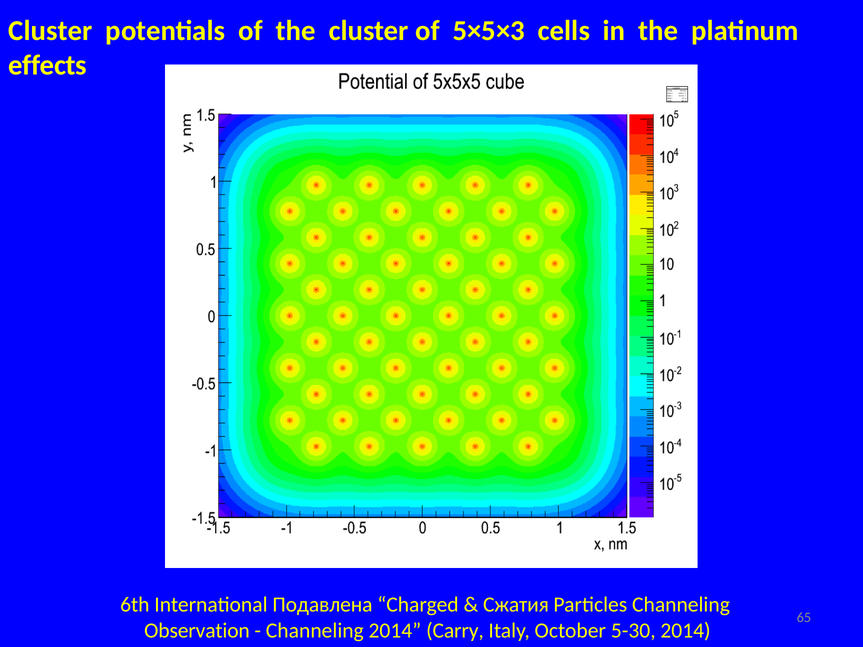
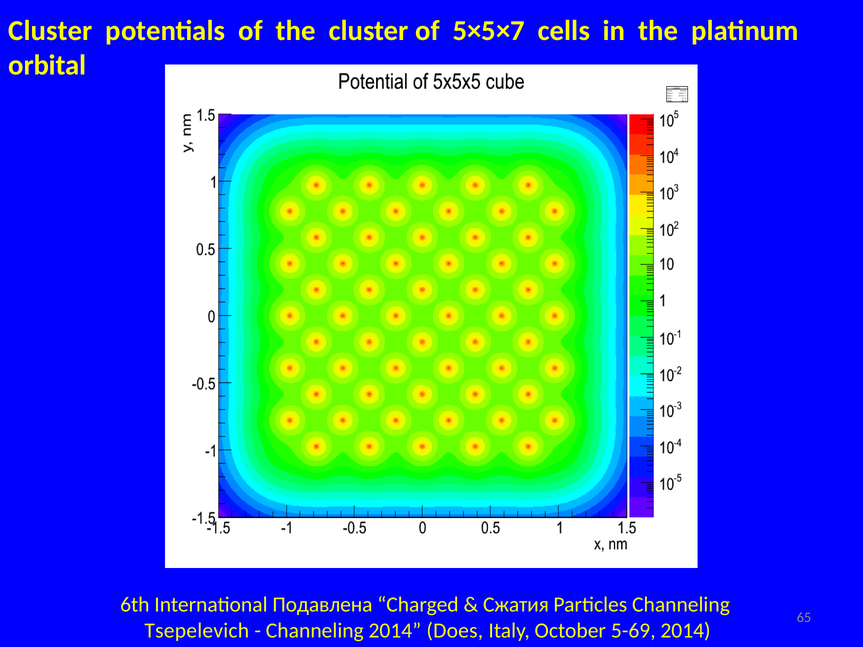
5×5×3: 5×5×3 -> 5×5×7
effects: effects -> orbital
Observation: Observation -> Tsepelevich
Carry: Carry -> Does
5-30: 5-30 -> 5-69
